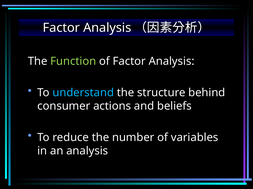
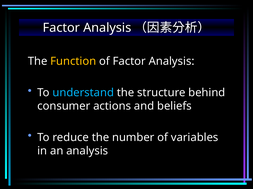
Function colour: light green -> yellow
